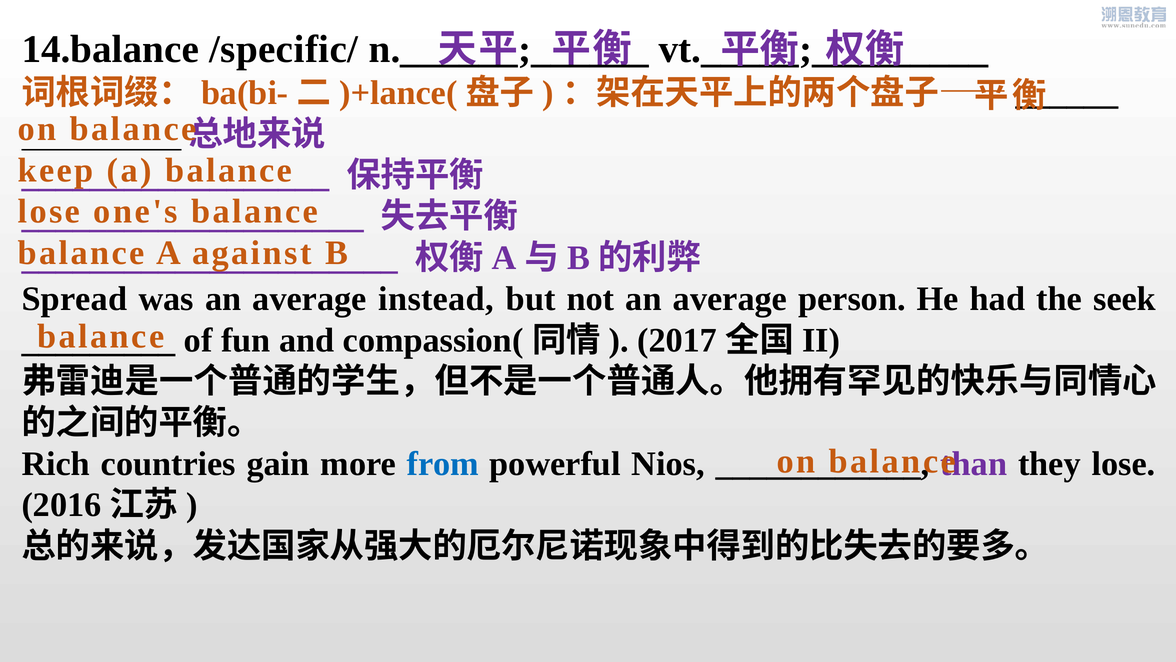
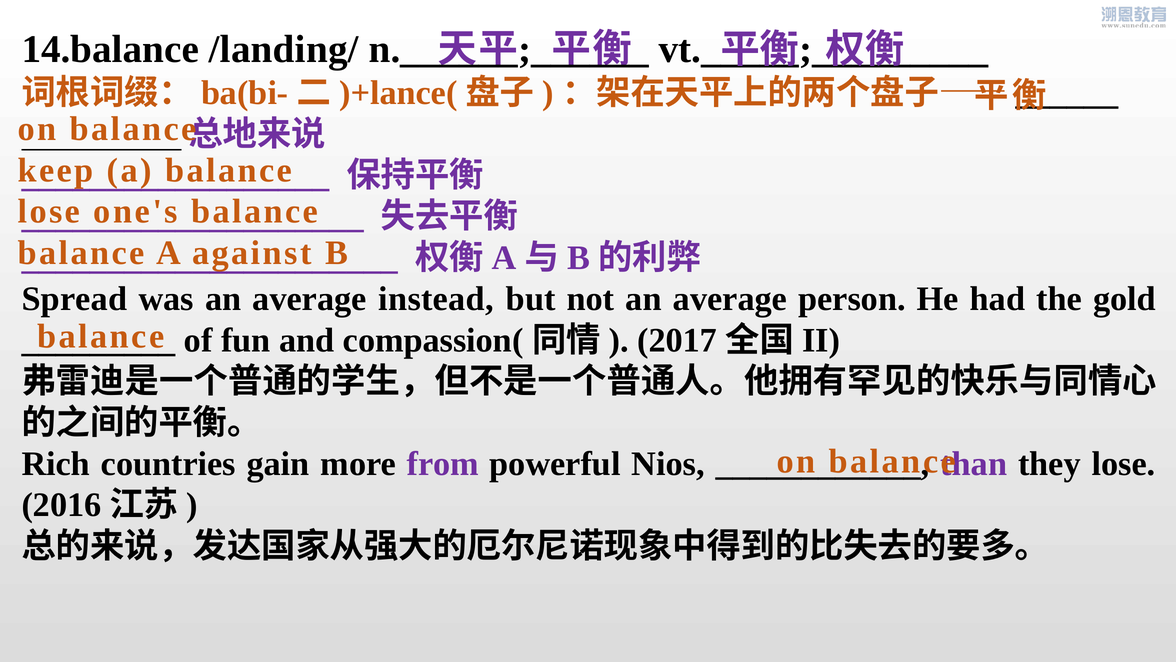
/specific/: /specific/ -> /landing/
seek: seek -> gold
from colour: blue -> purple
